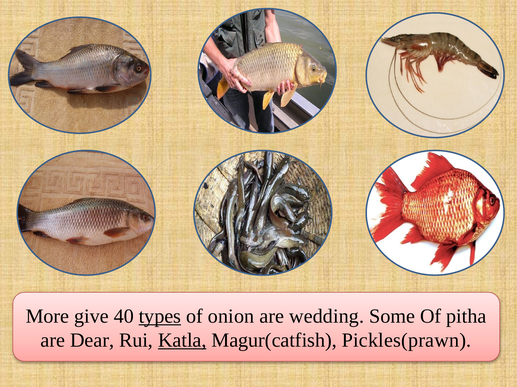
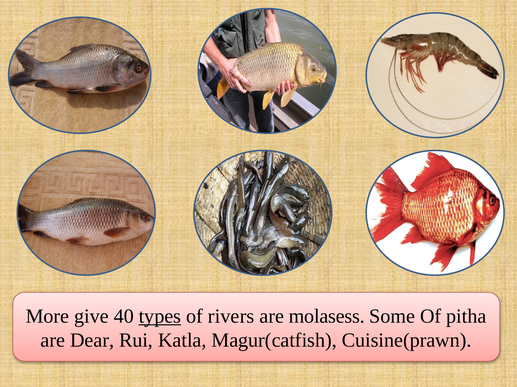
onion: onion -> rivers
wedding: wedding -> molasess
Katla underline: present -> none
Pickles(prawn: Pickles(prawn -> Cuisine(prawn
